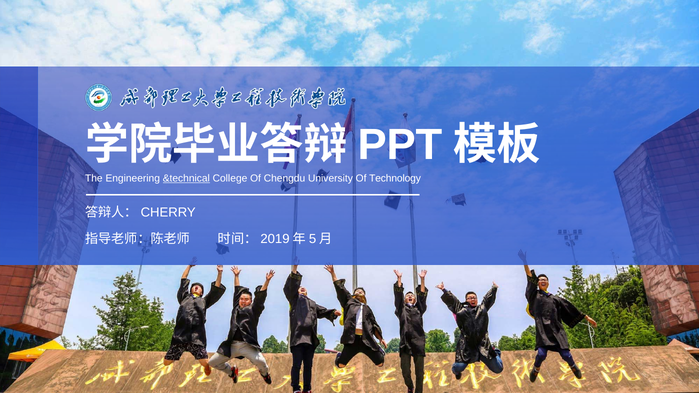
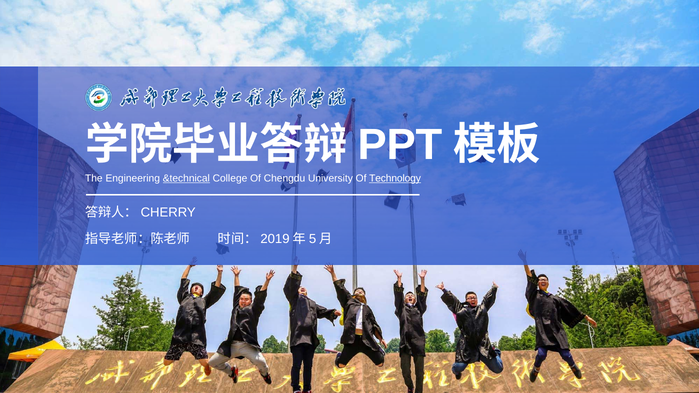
Technology underline: none -> present
